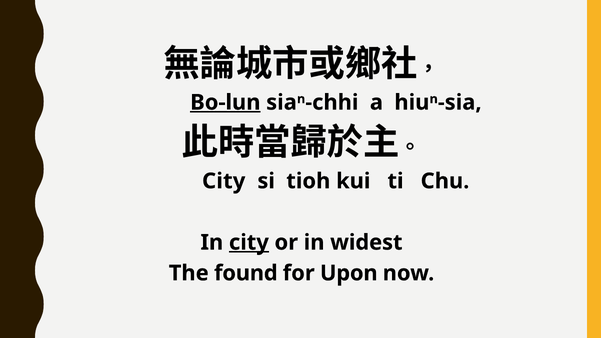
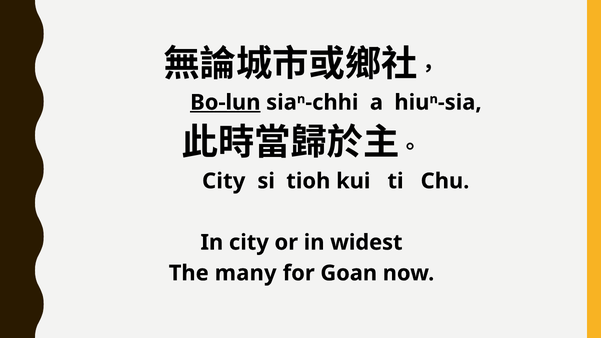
city at (249, 242) underline: present -> none
found: found -> many
Upon: Upon -> Goan
